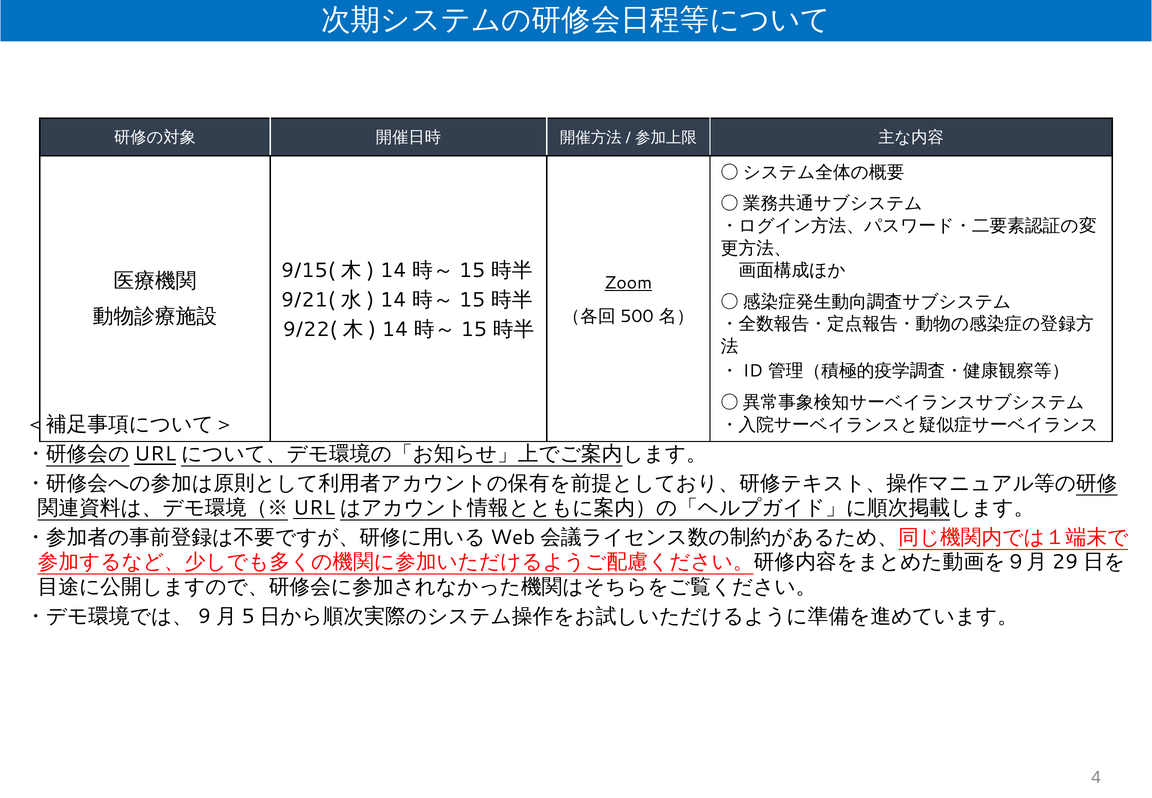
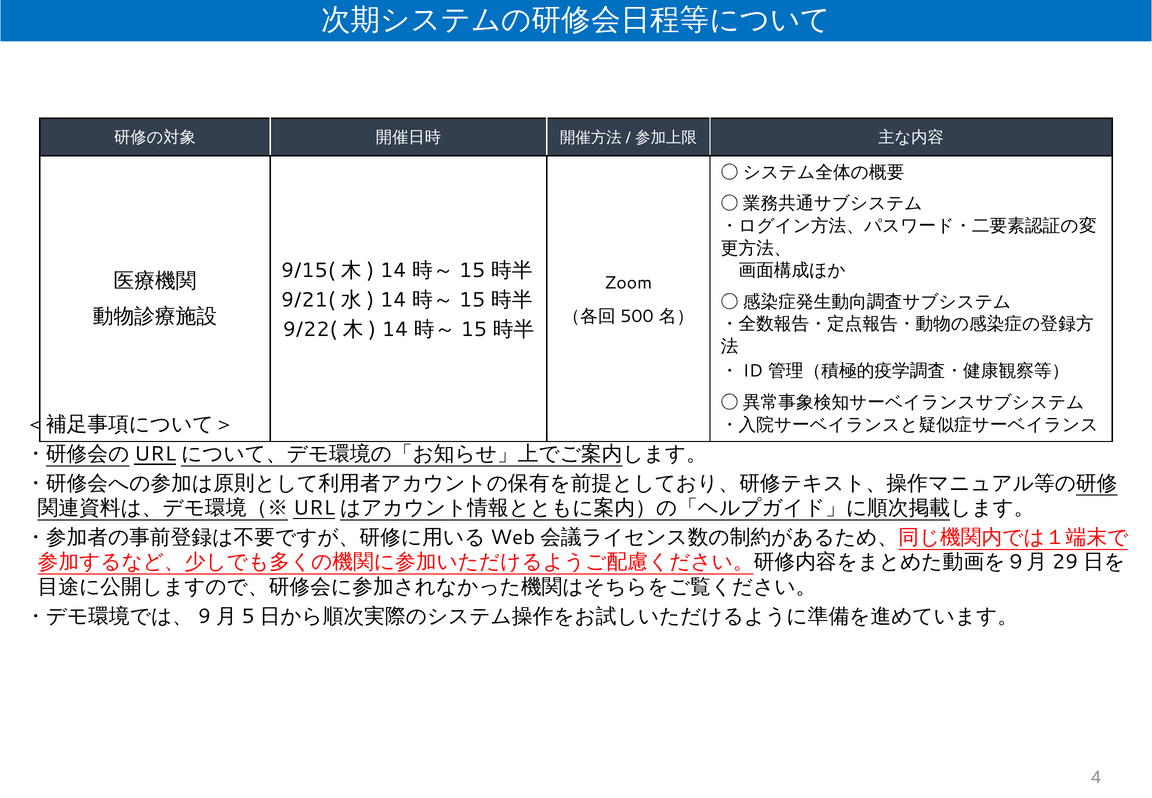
Zoom underline: present -> none
